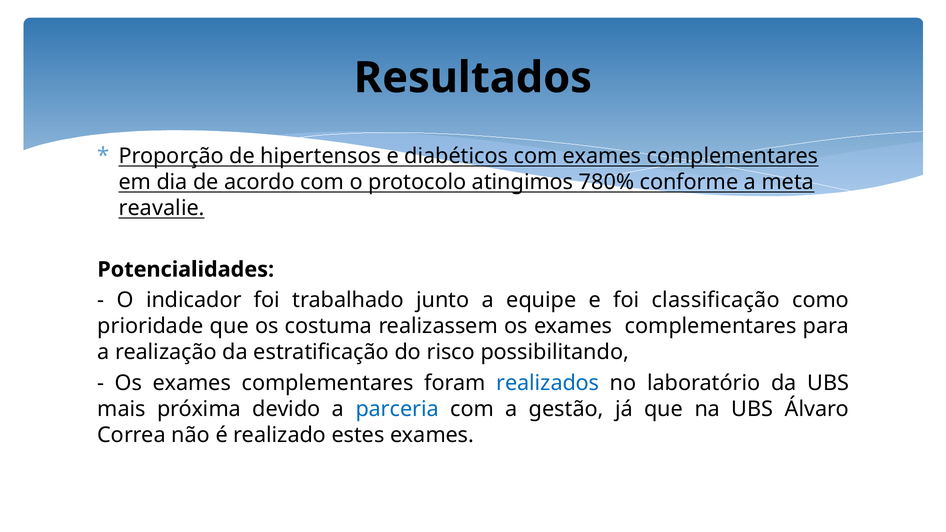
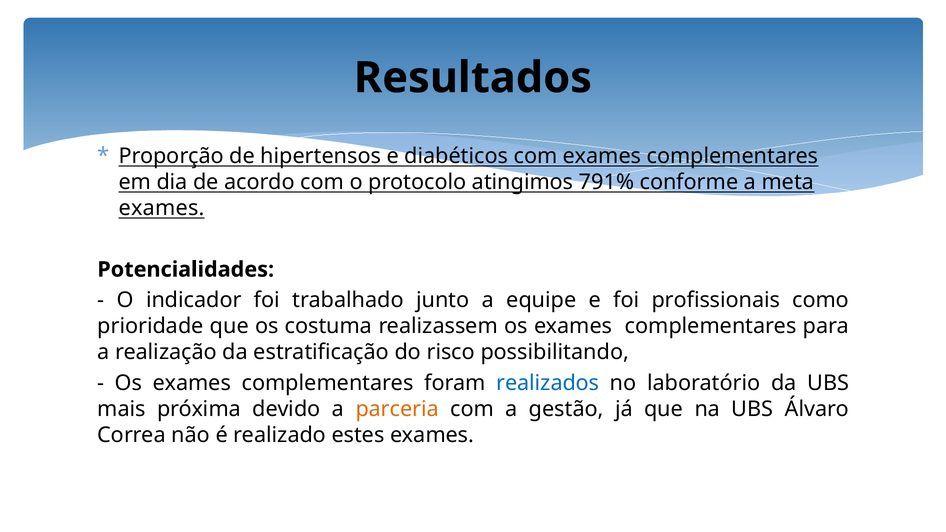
780%: 780% -> 791%
reavalie at (162, 208): reavalie -> exames
classificação: classificação -> profissionais
parceria colour: blue -> orange
